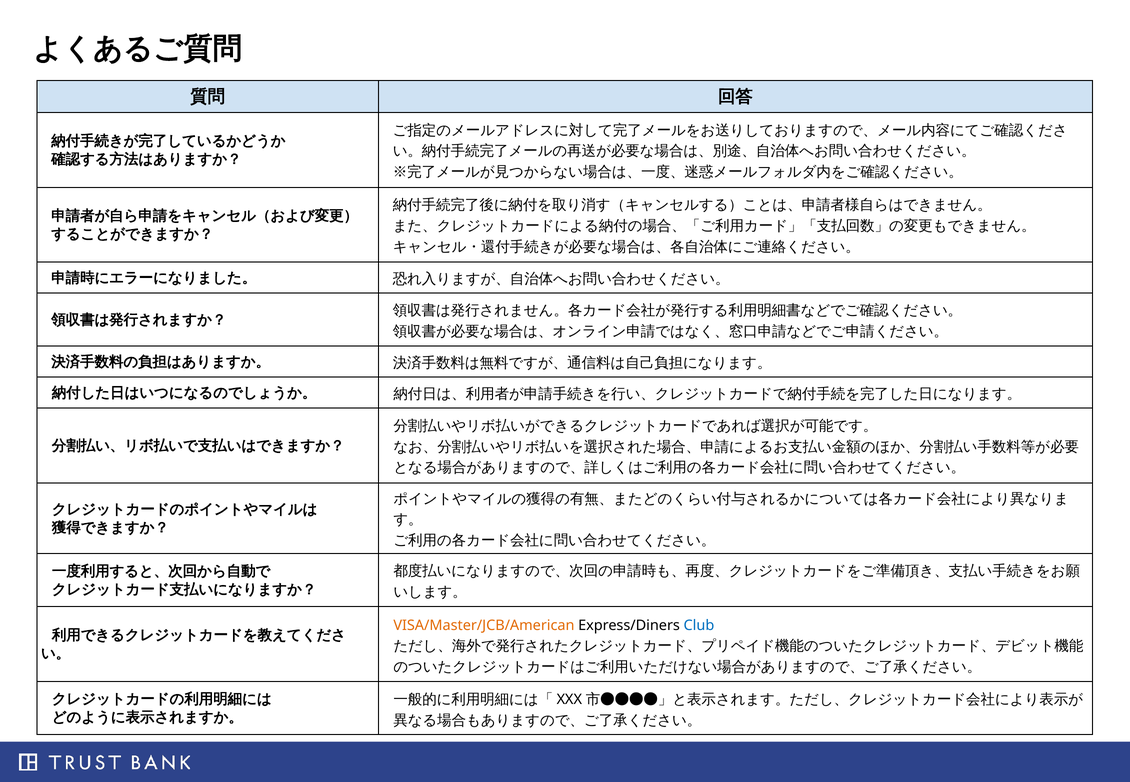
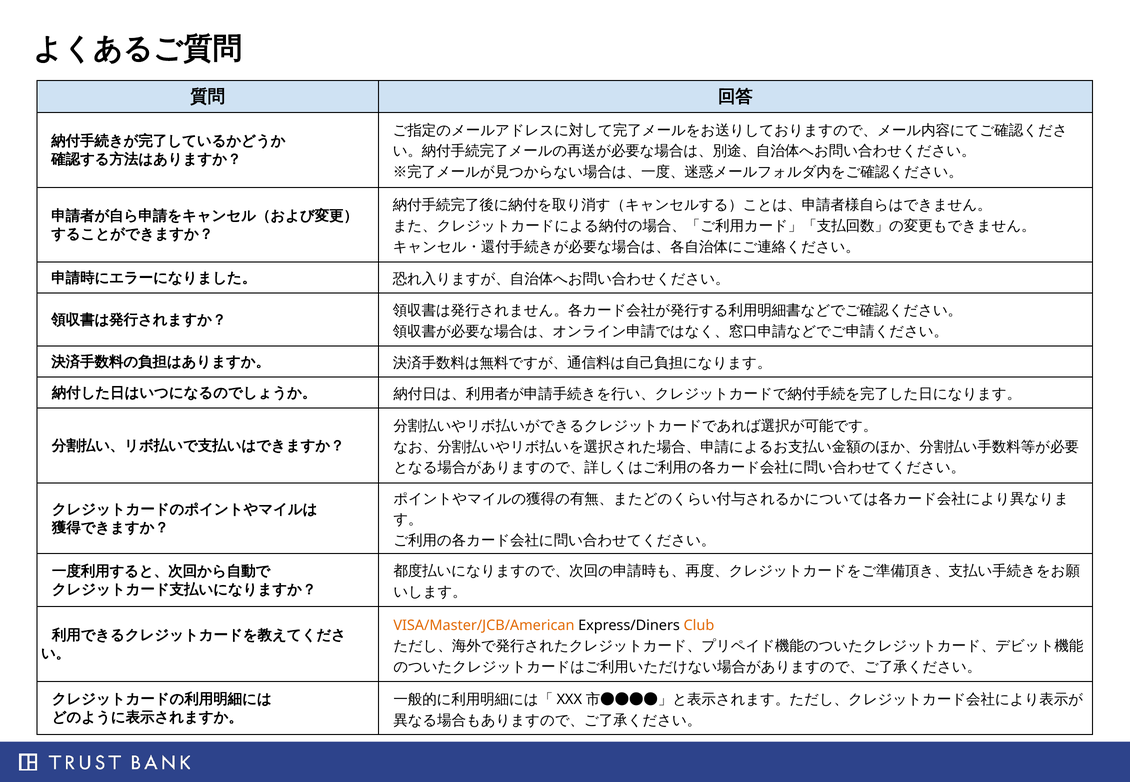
Club colour: blue -> orange
